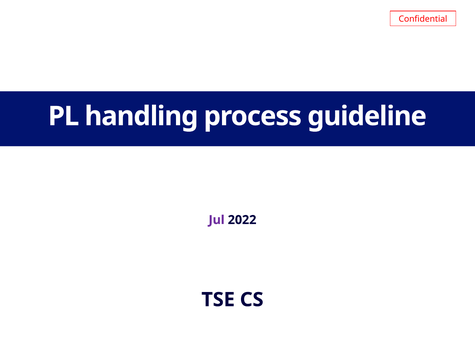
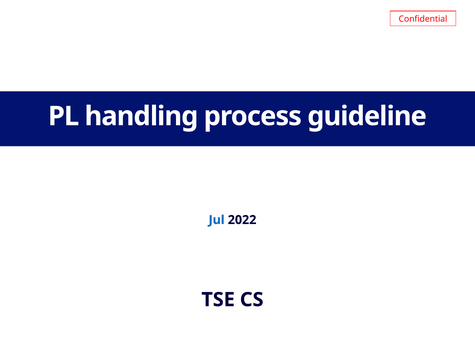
Jul colour: purple -> blue
